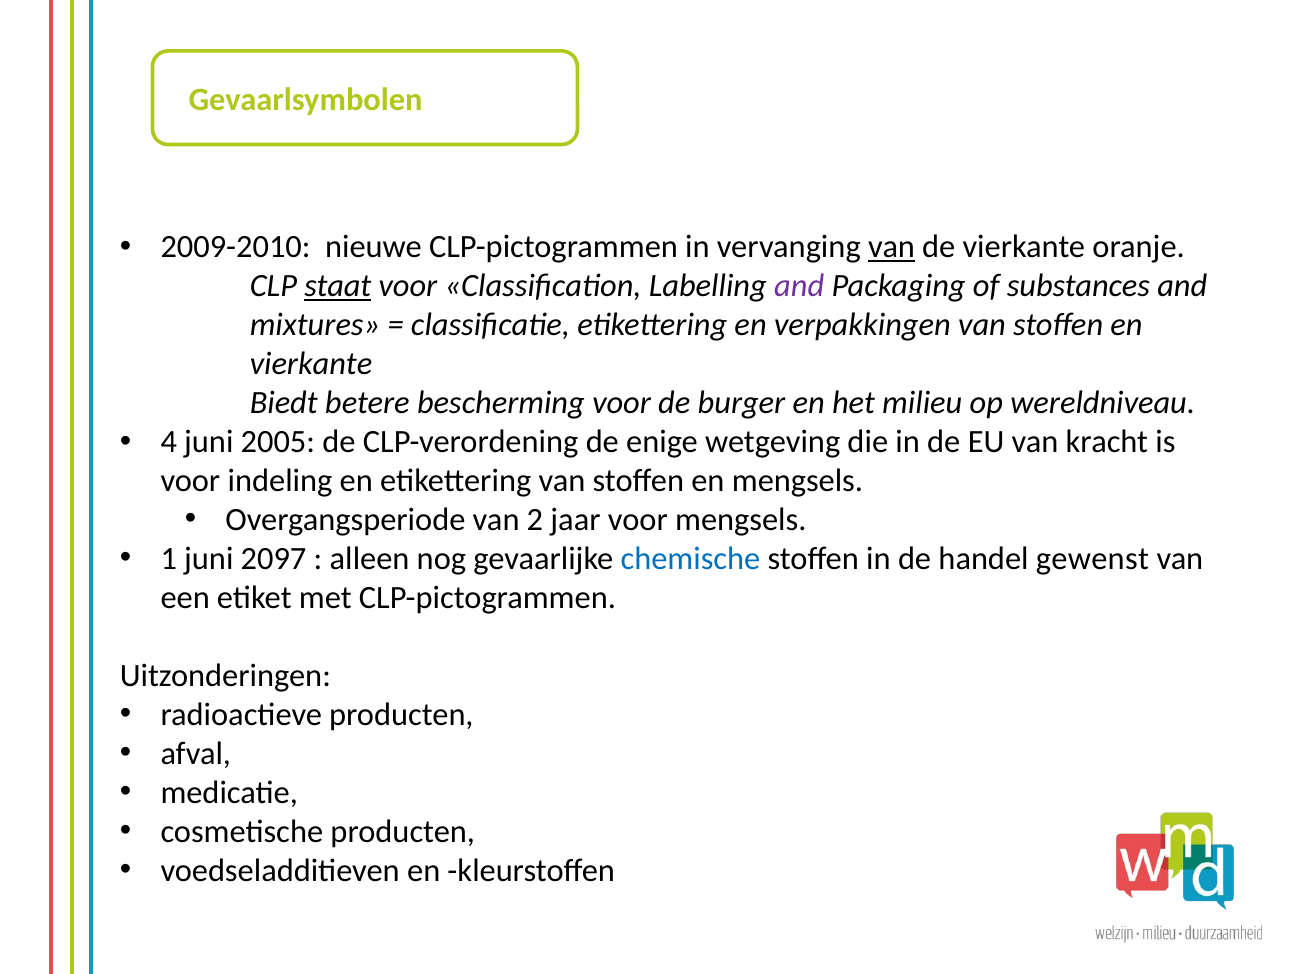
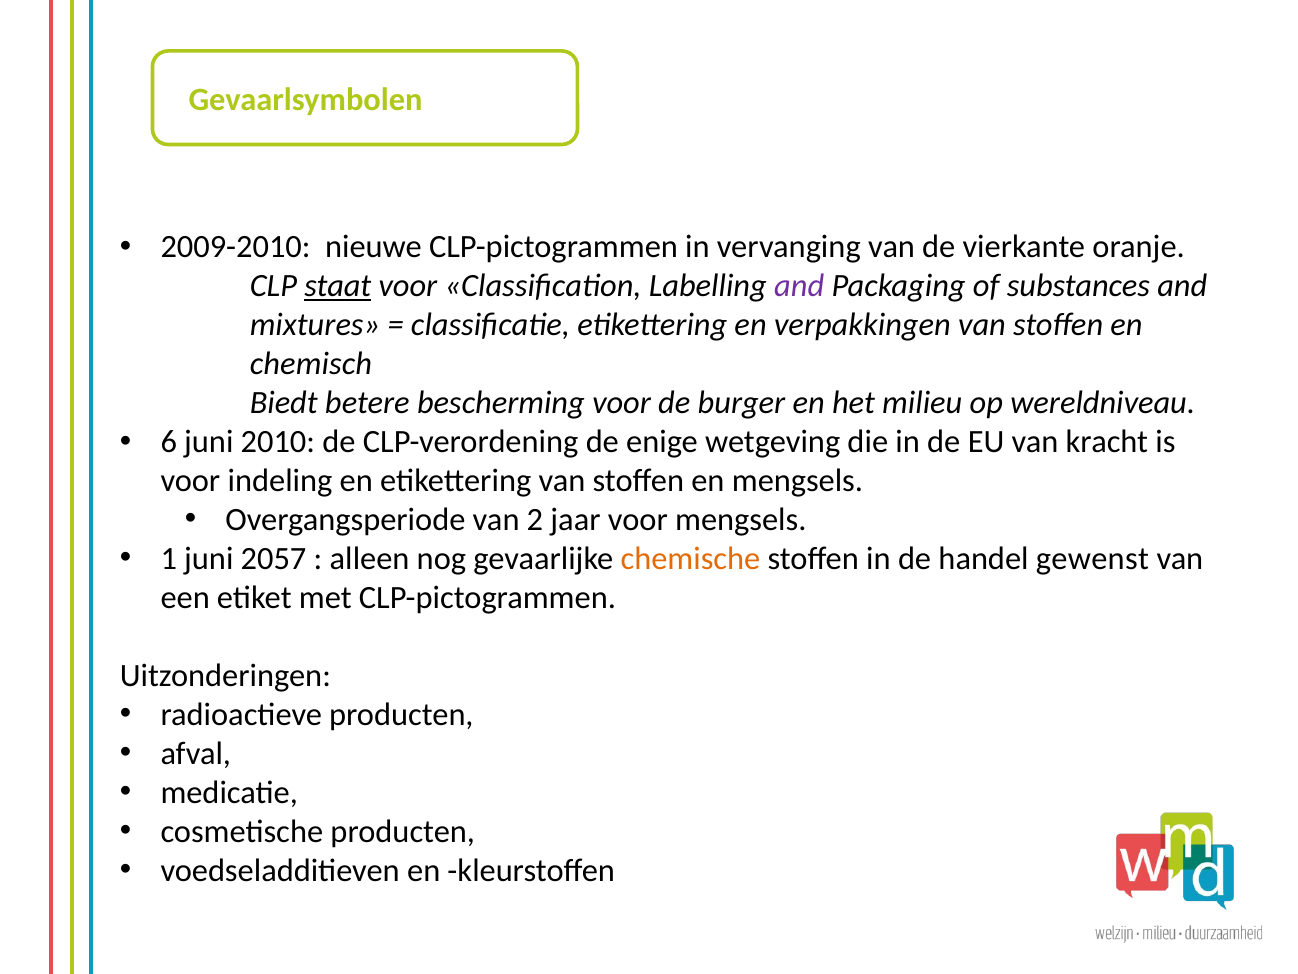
van at (892, 247) underline: present -> none
vierkante at (311, 364): vierkante -> chemisch
4: 4 -> 6
2005: 2005 -> 2010
2097: 2097 -> 2057
chemische colour: blue -> orange
